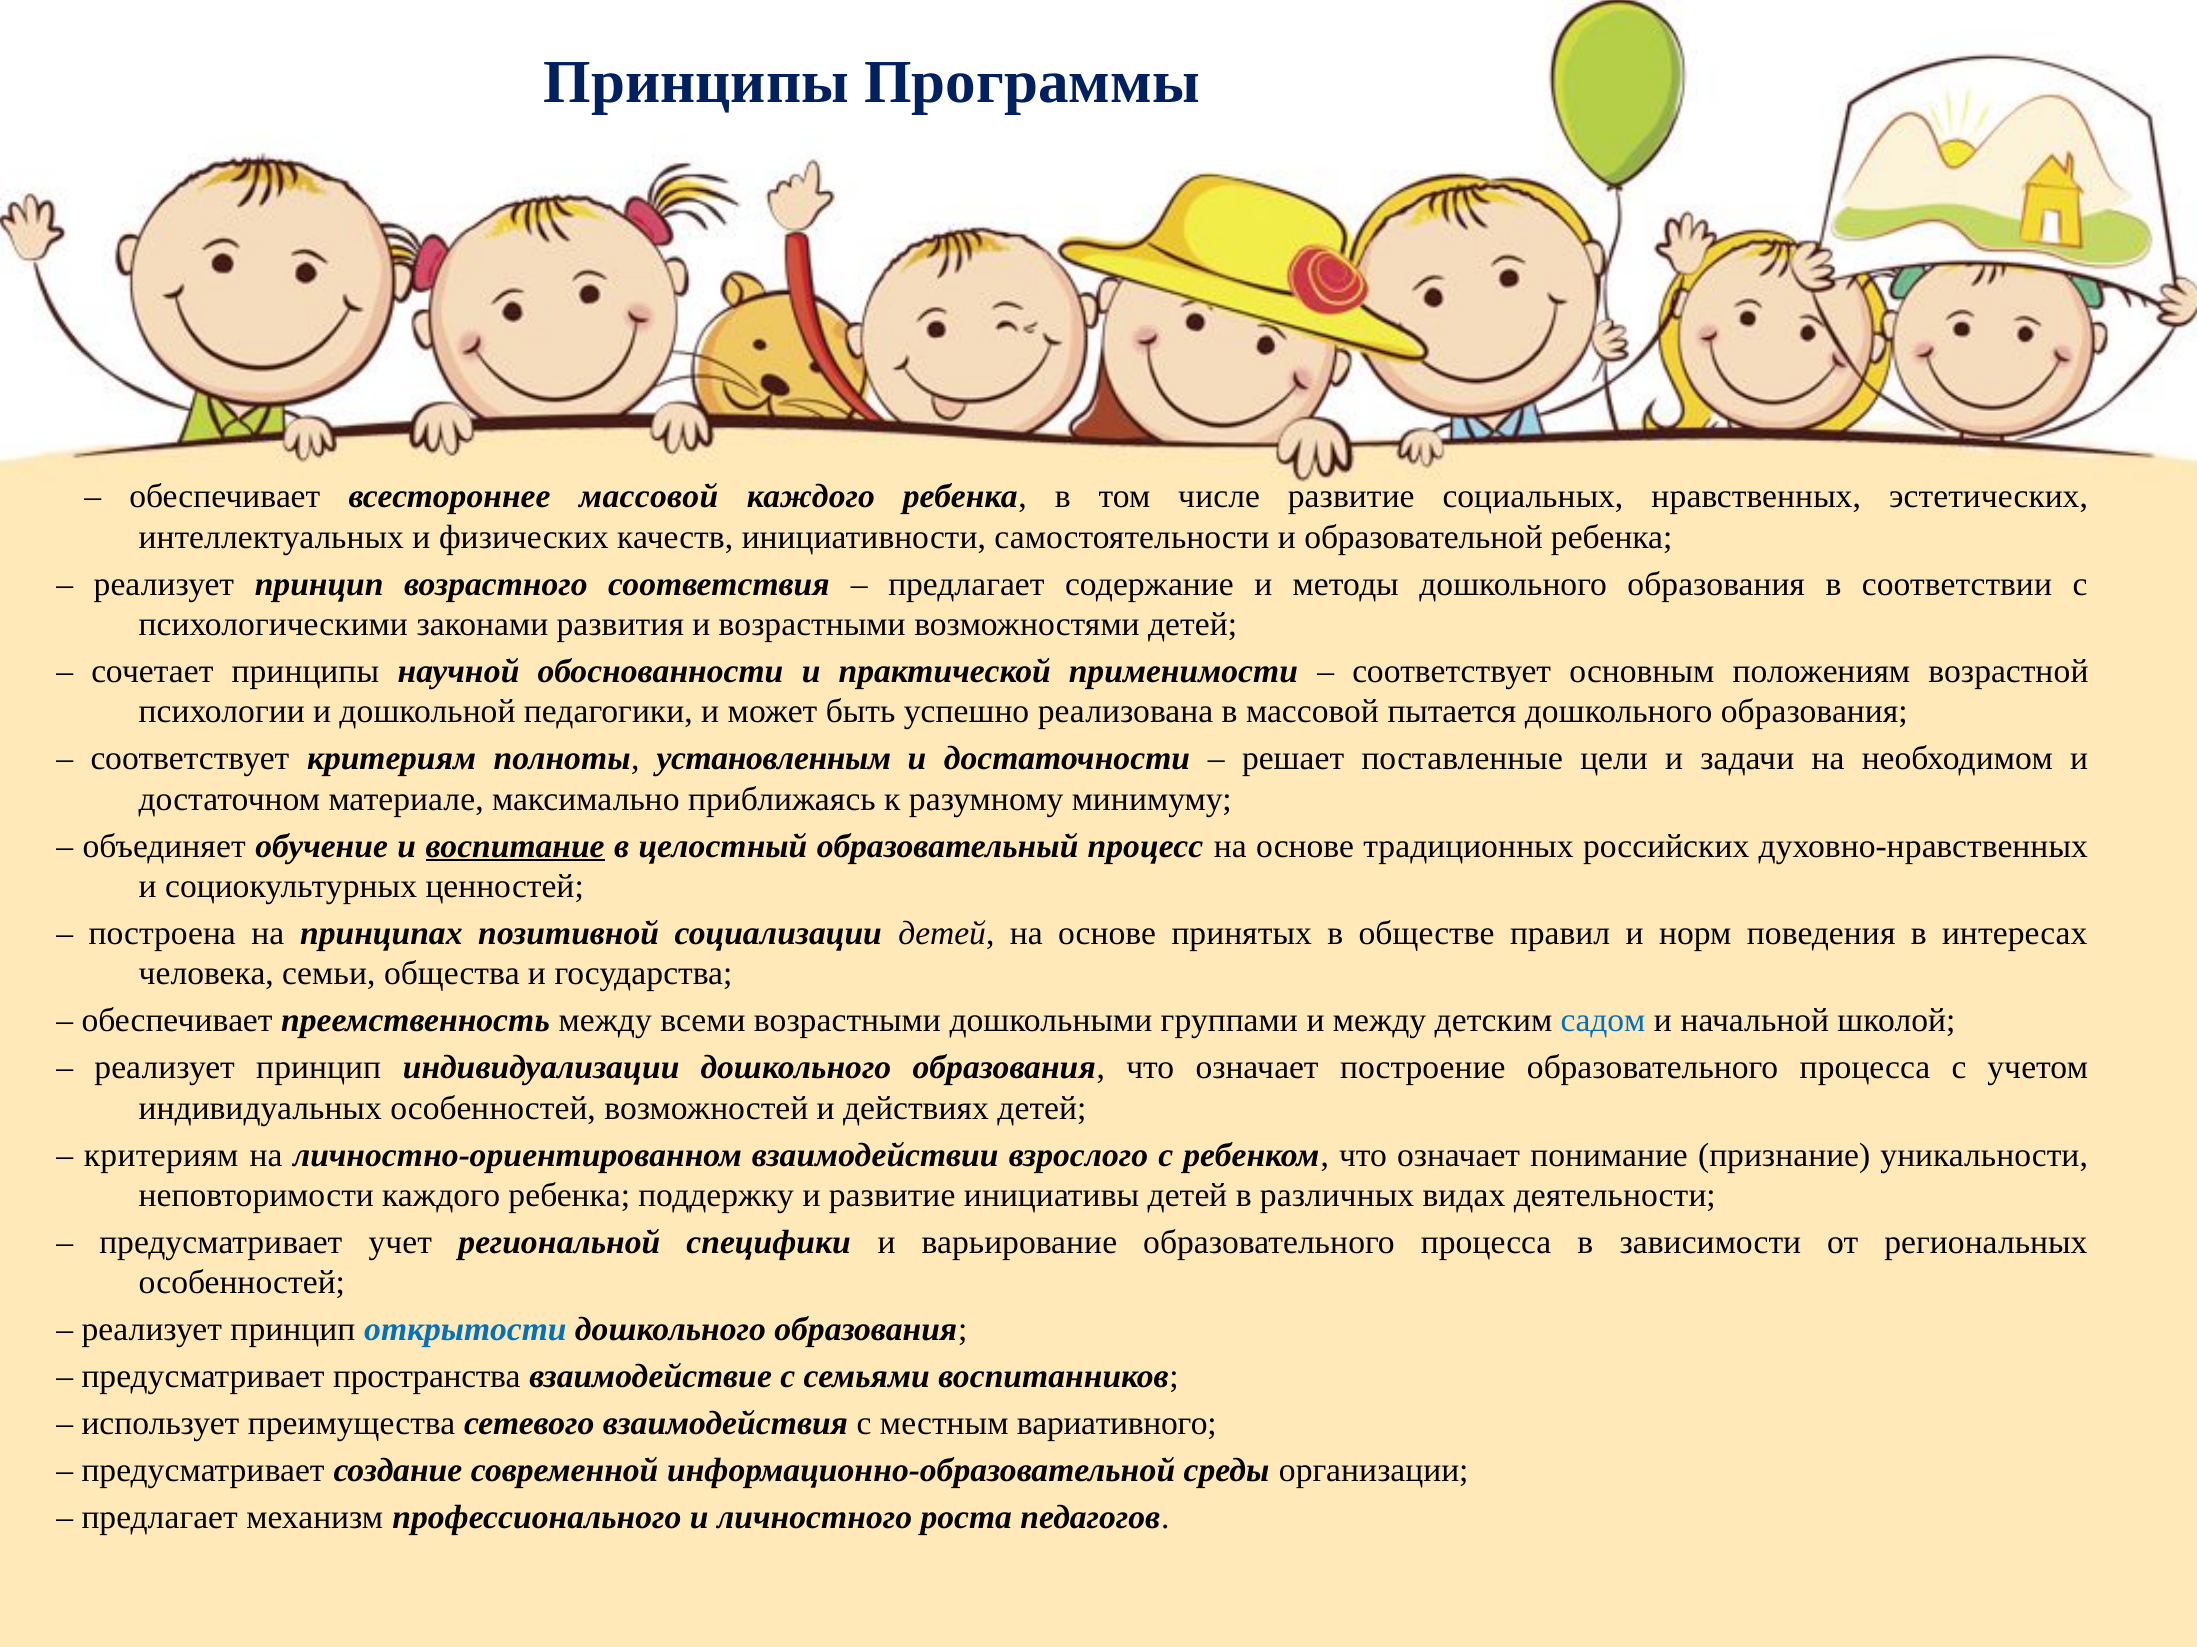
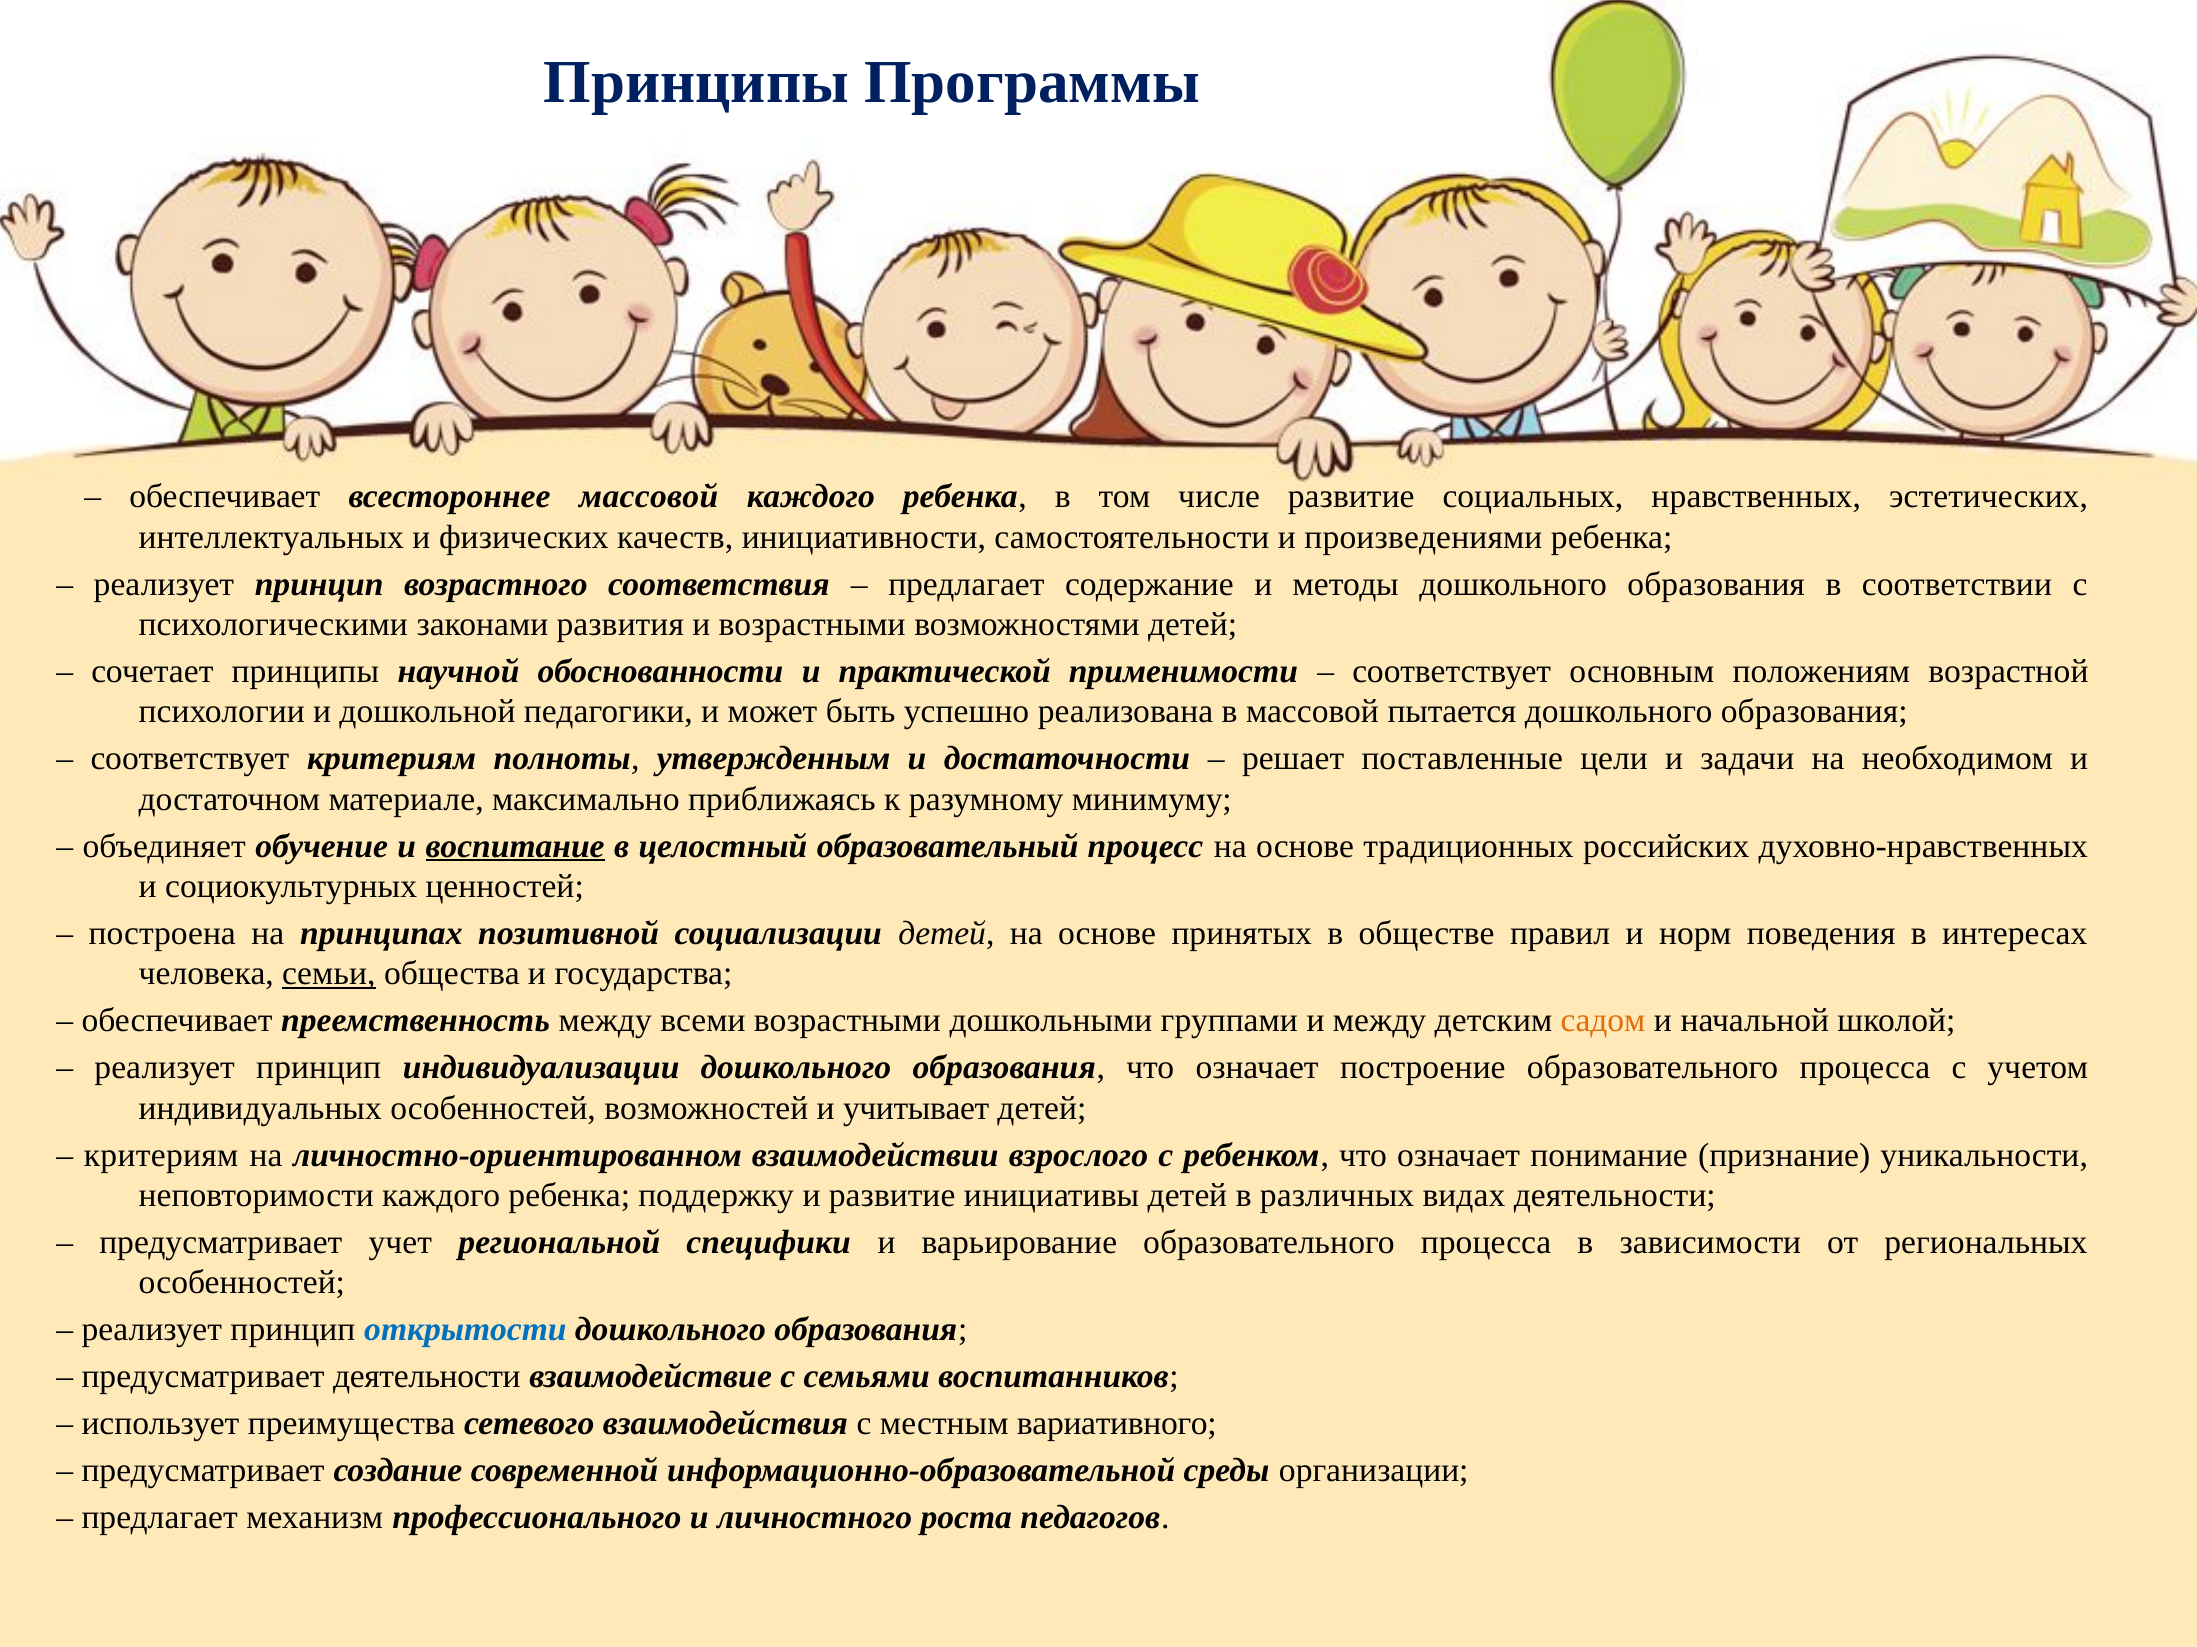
образовательной: образовательной -> произведениями
установленным: установленным -> утвержденным
семьи underline: none -> present
садом colour: blue -> orange
действиях: действиях -> учитывает
предусматривает пространства: пространства -> деятельности
